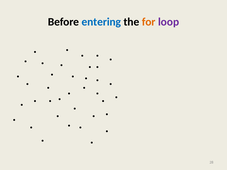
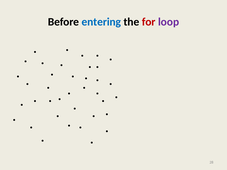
for colour: orange -> red
